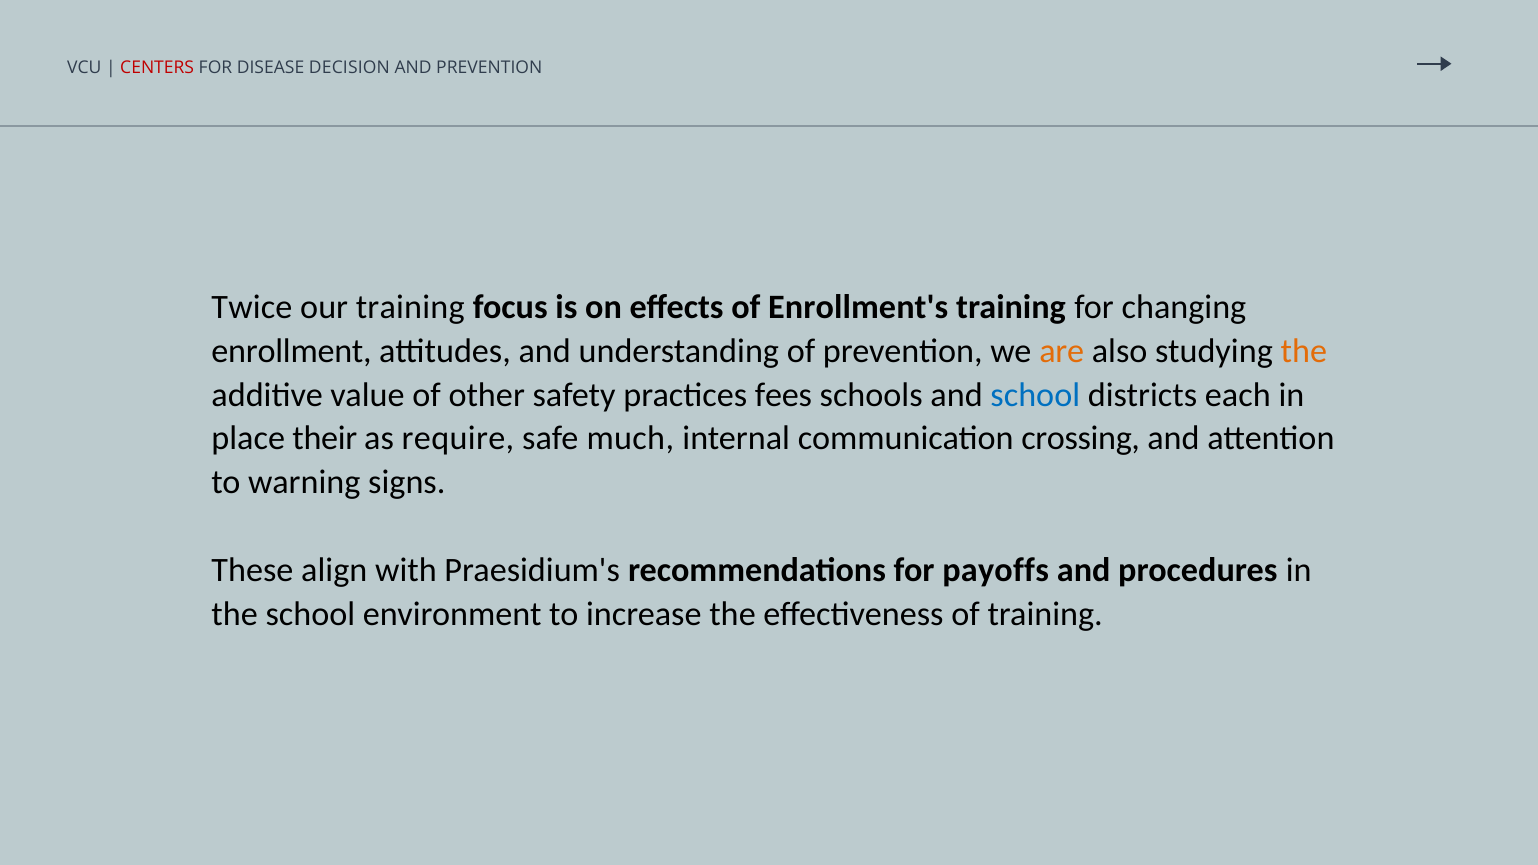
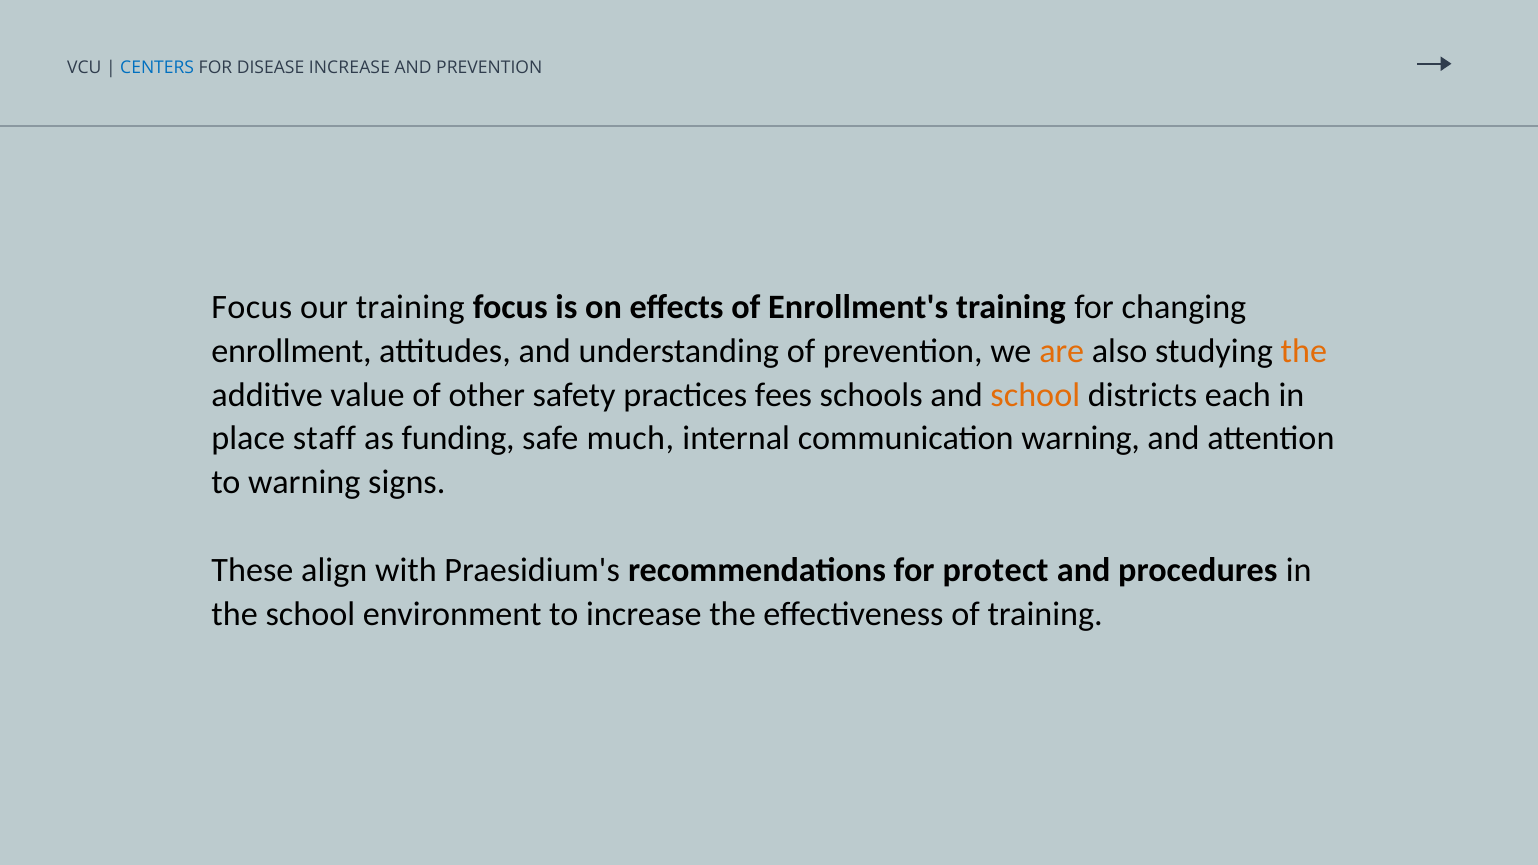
CENTERS colour: red -> blue
DISEASE DECISION: DECISION -> INCREASE
Twice at (252, 307): Twice -> Focus
school at (1035, 395) colour: blue -> orange
their: their -> staff
require: require -> funding
communication crossing: crossing -> warning
payoffs: payoffs -> protect
